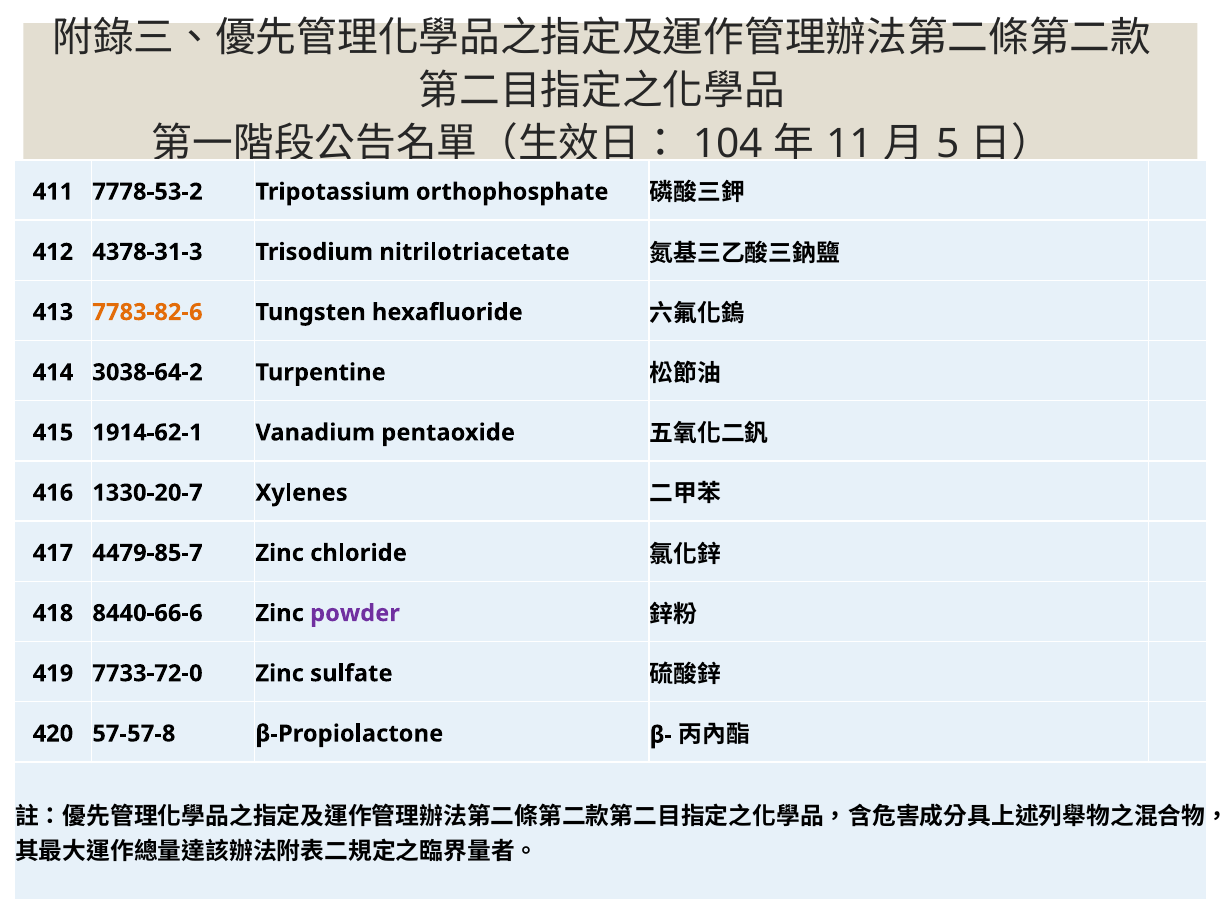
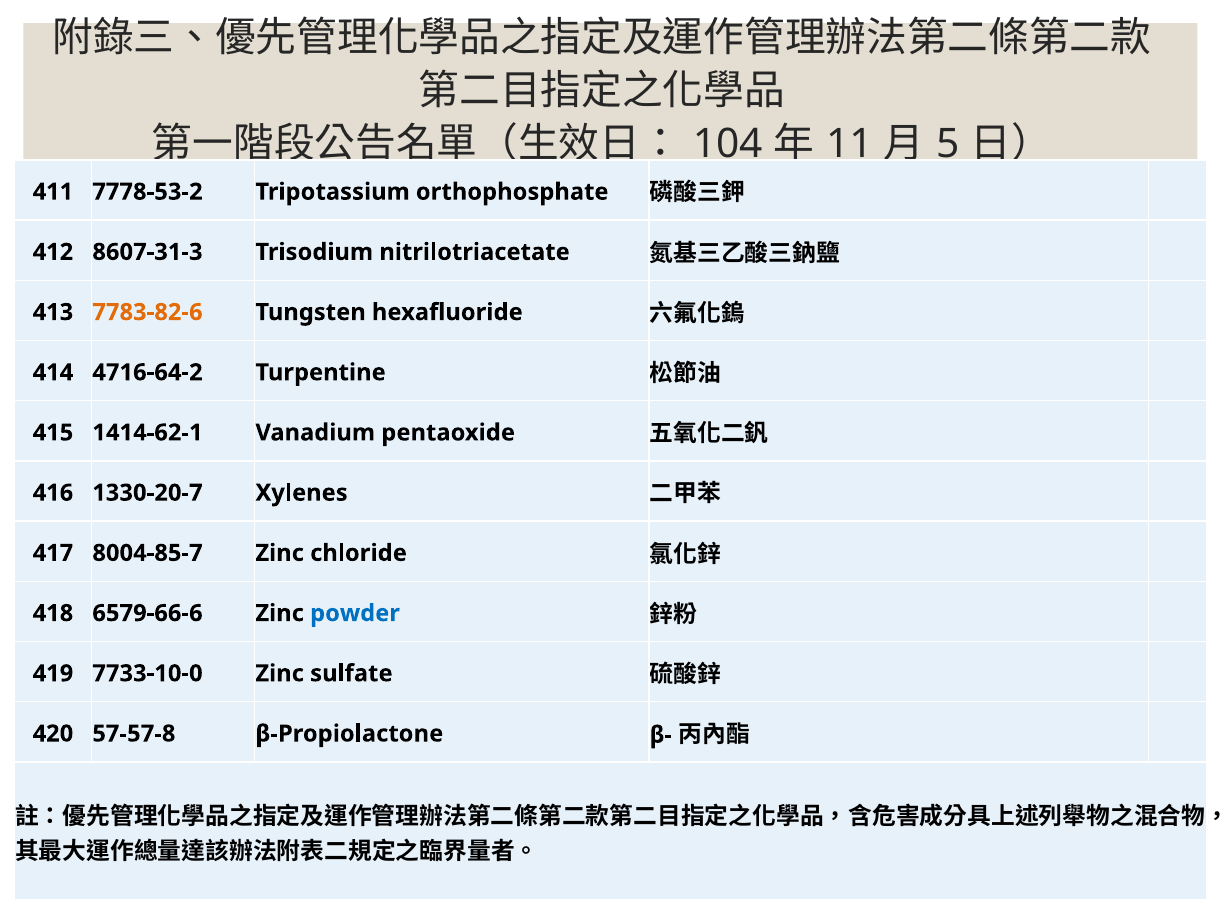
4378-31-3: 4378-31-3 -> 8607-31-3
3038-64-2: 3038-64-2 -> 4716-64-2
1914-62-1: 1914-62-1 -> 1414-62-1
4479-85-7: 4479-85-7 -> 8004-85-7
8440-66-6: 8440-66-6 -> 6579-66-6
powder colour: purple -> blue
7733-72-0: 7733-72-0 -> 7733-10-0
